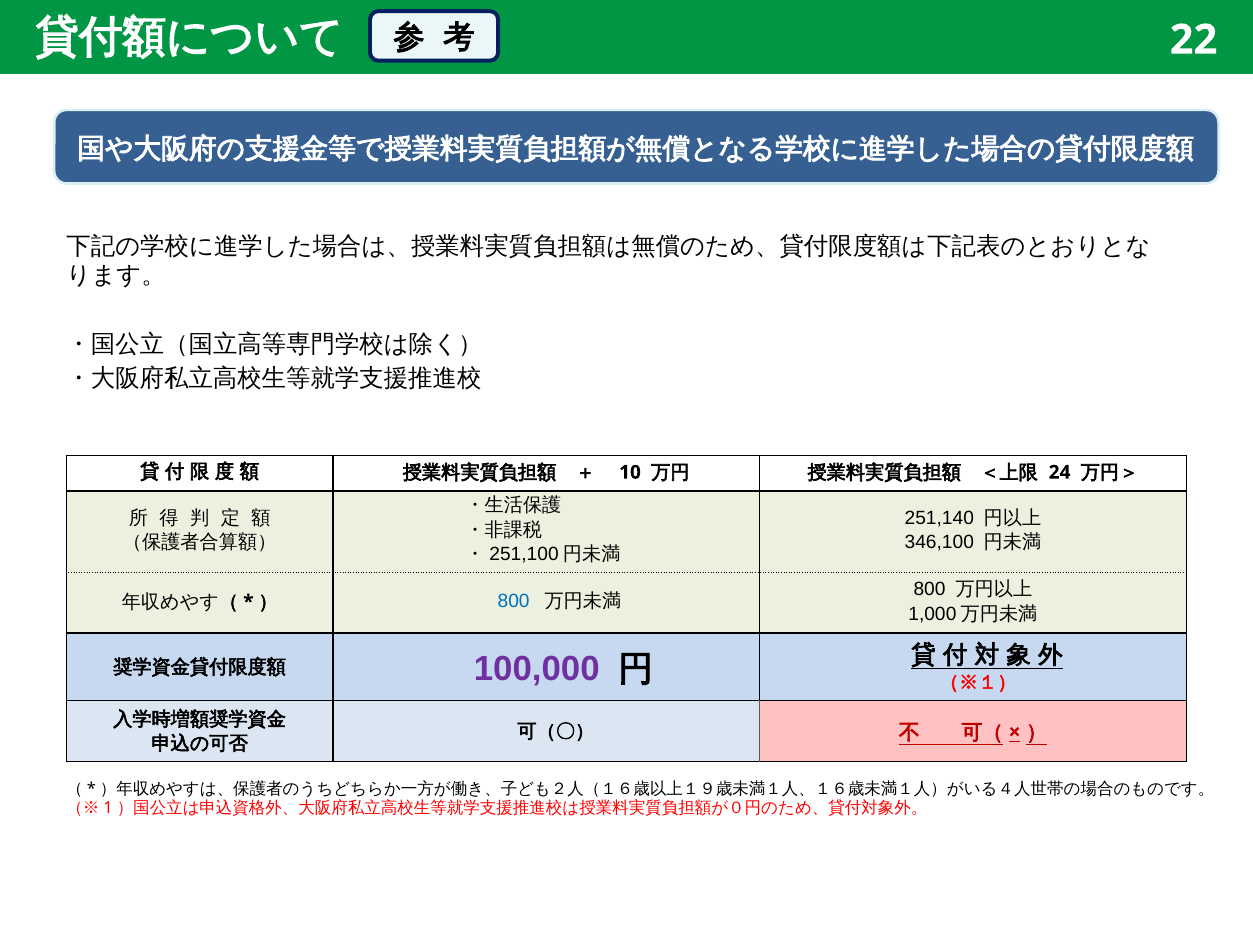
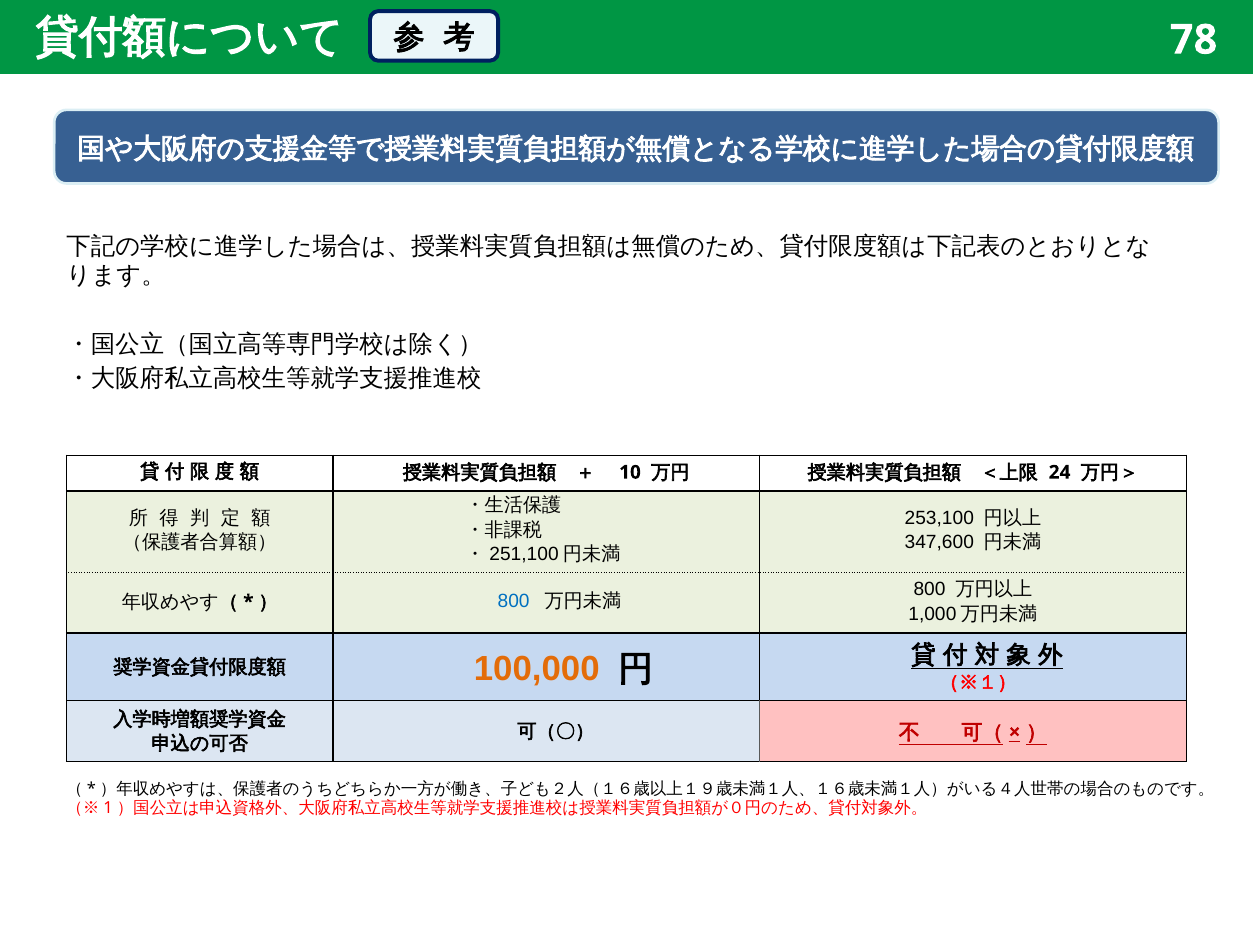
22: 22 -> 78
251,140: 251,140 -> 253,100
346,100: 346,100 -> 347,600
100,000 colour: purple -> orange
